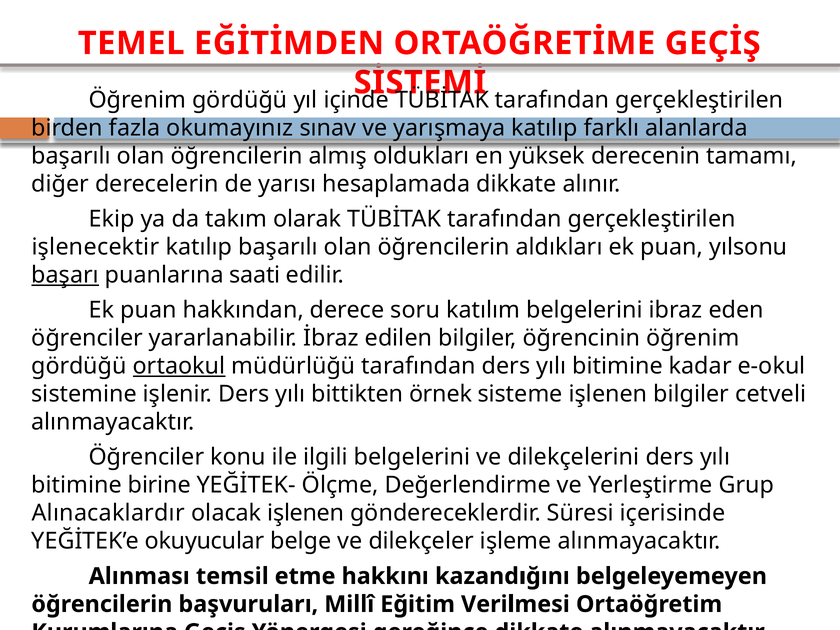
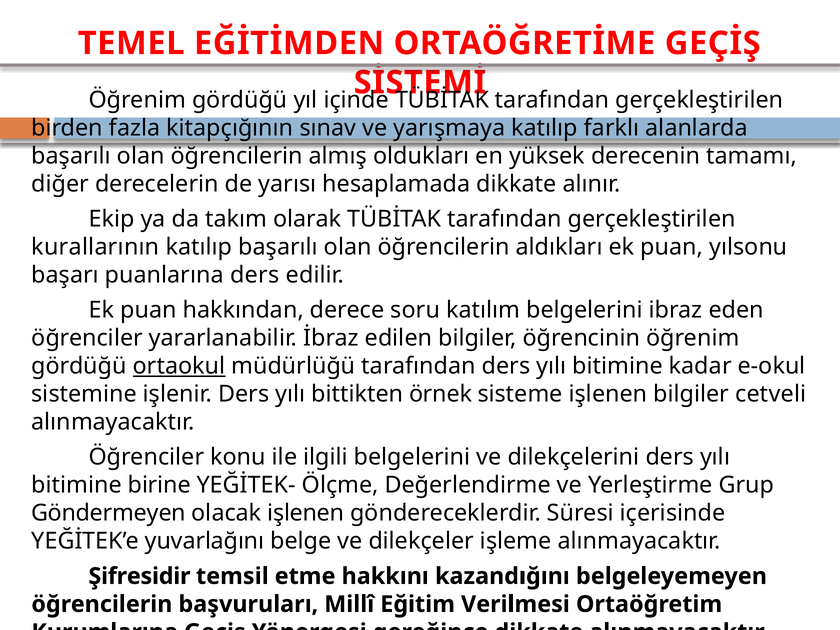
okumayınız: okumayınız -> kitapçığının
işlenecektir: işlenecektir -> kurallarının
başarı underline: present -> none
puanlarına saati: saati -> ders
Alınacaklardır: Alınacaklardır -> Göndermeyen
okuyucular: okuyucular -> yuvarlağını
Alınması: Alınması -> Şifresidir
